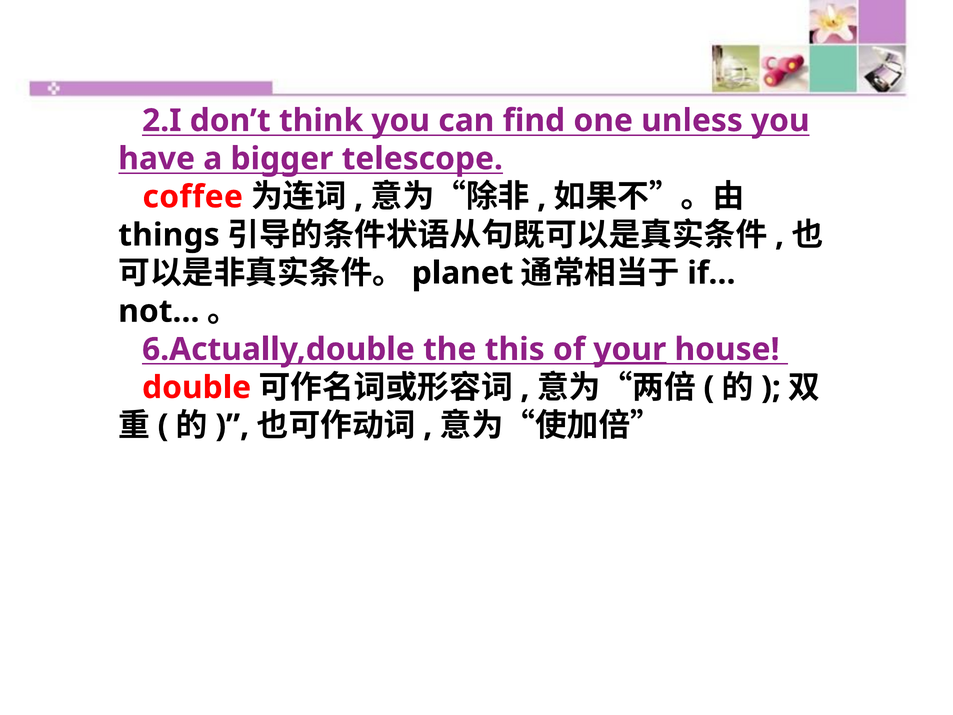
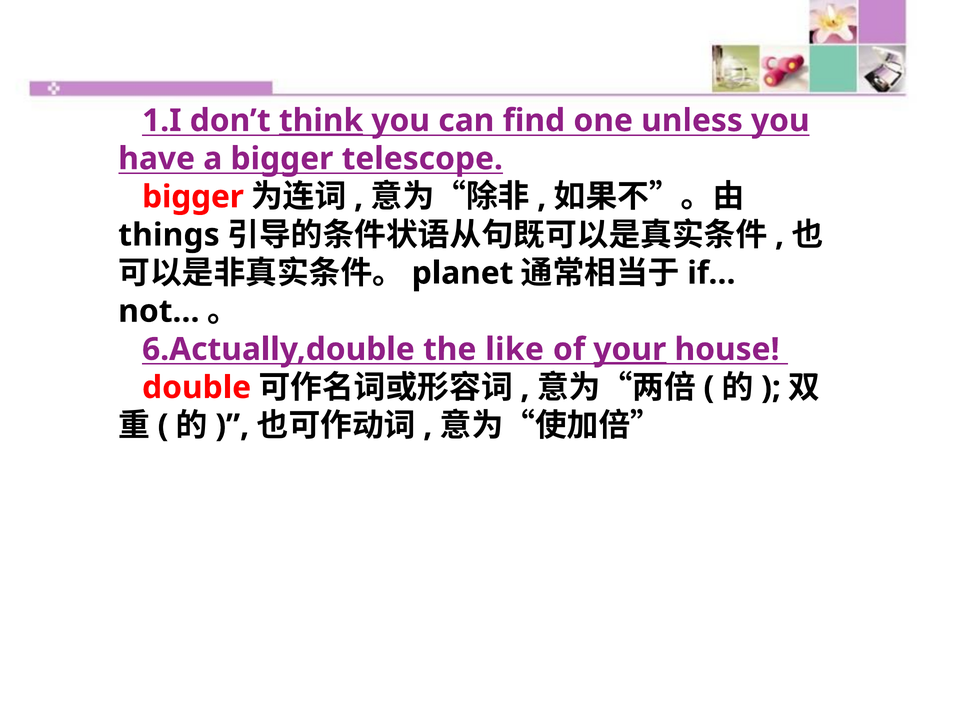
2.I: 2.I -> 1.I
think underline: none -> present
coffee at (193, 197): coffee -> bigger
this: this -> like
